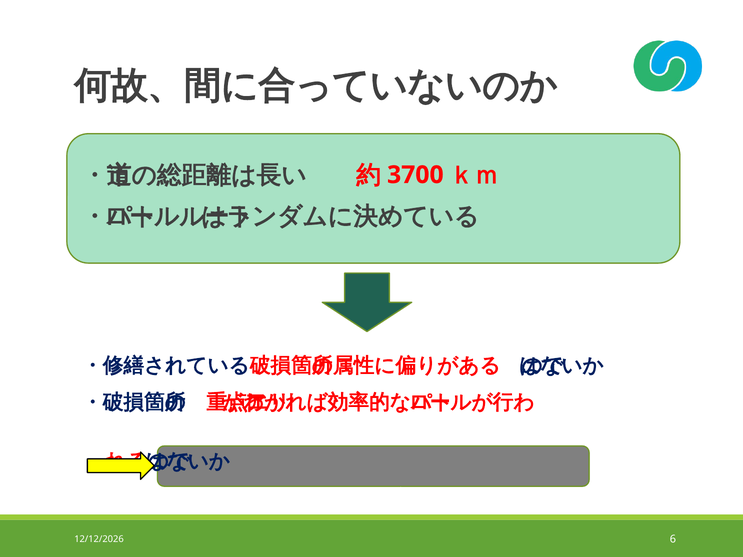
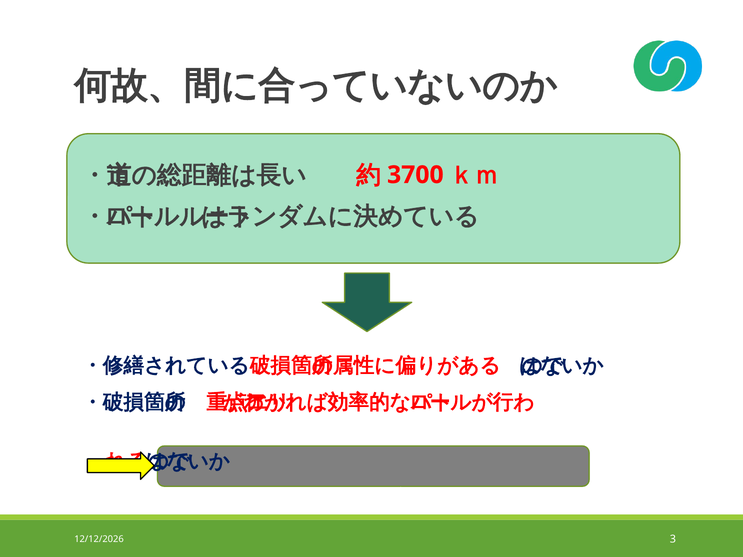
6: 6 -> 3
